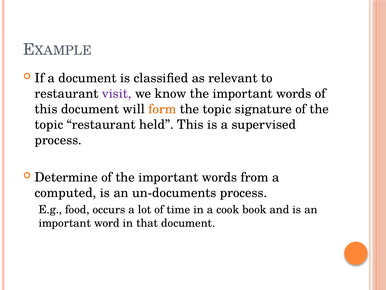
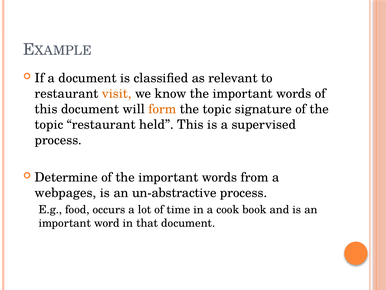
visit colour: purple -> orange
computed: computed -> webpages
un-documents: un-documents -> un-abstractive
